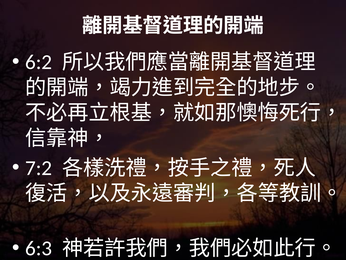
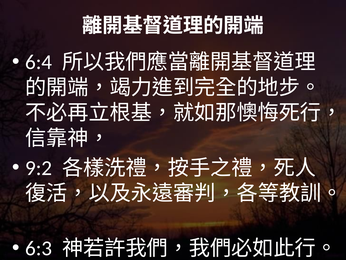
6:2: 6:2 -> 6:4
7:2: 7:2 -> 9:2
